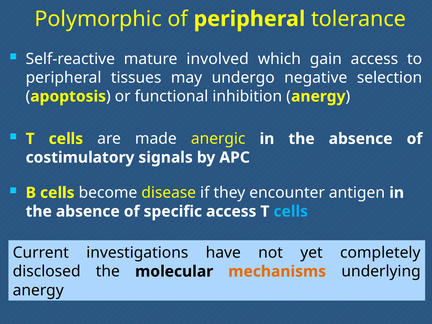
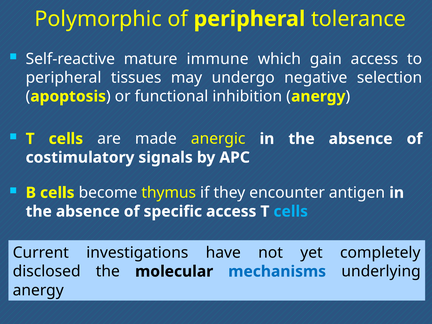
involved: involved -> immune
disease: disease -> thymus
mechanisms colour: orange -> blue
